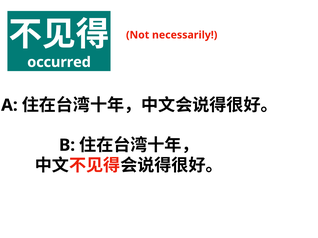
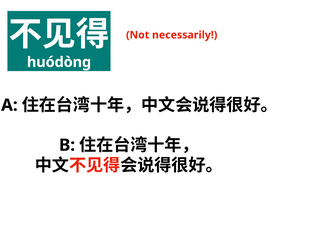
occurred: occurred -> huódòng
